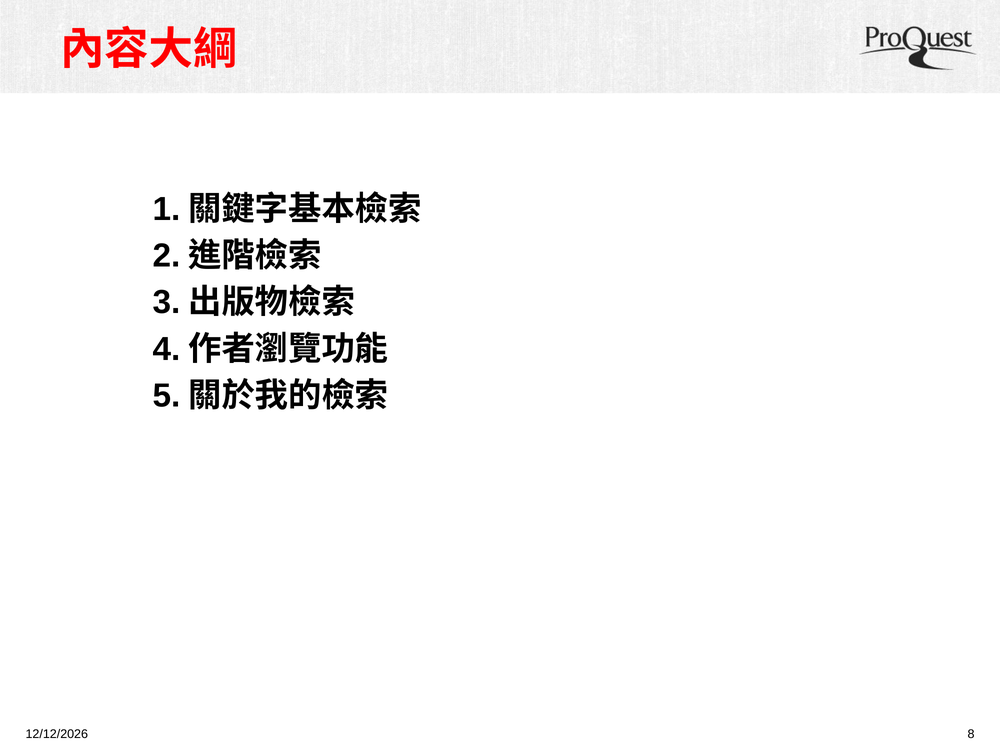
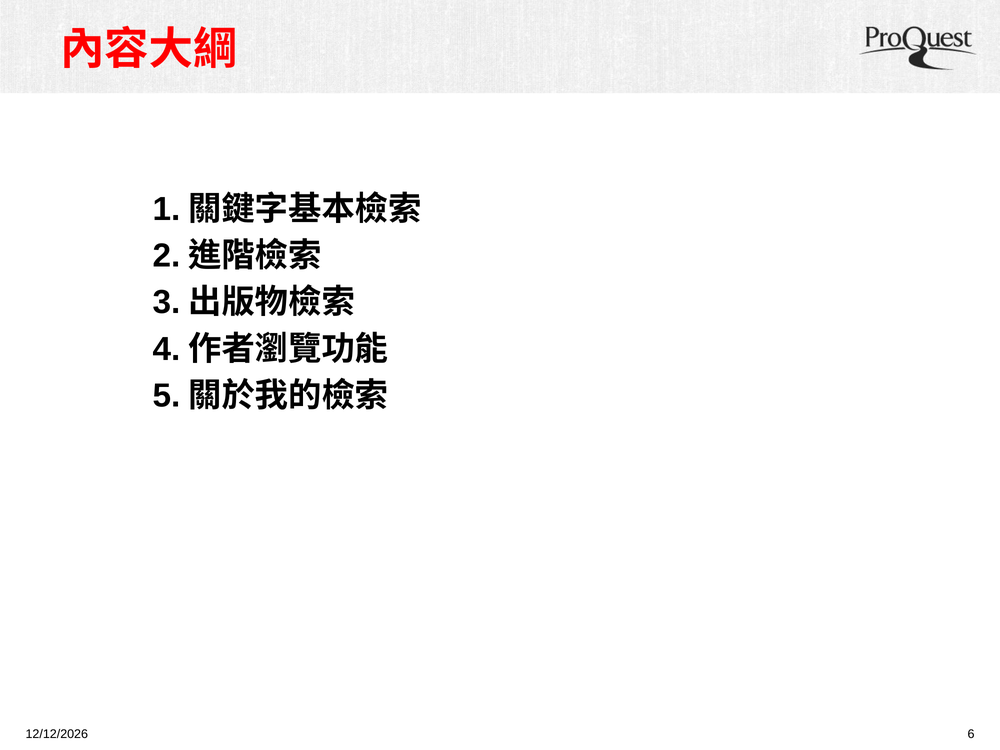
8: 8 -> 6
